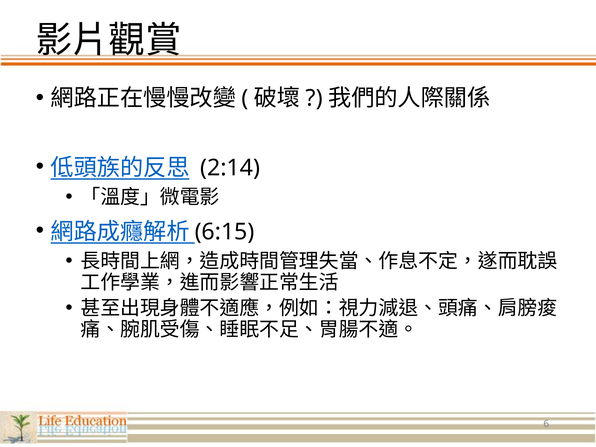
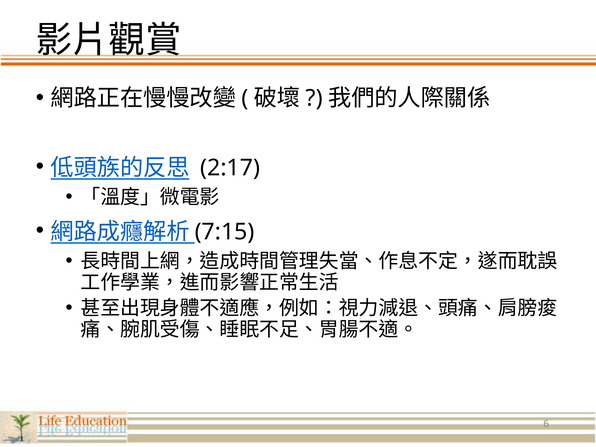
2:14: 2:14 -> 2:17
6:15: 6:15 -> 7:15
